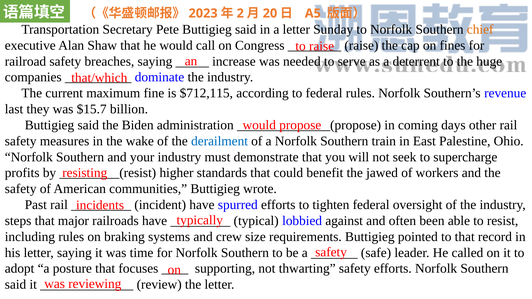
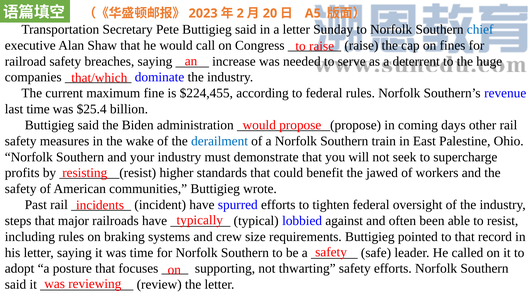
chief colour: orange -> blue
$712,115: $712,115 -> $224,455
last they: they -> time
$15.7: $15.7 -> $25.4
